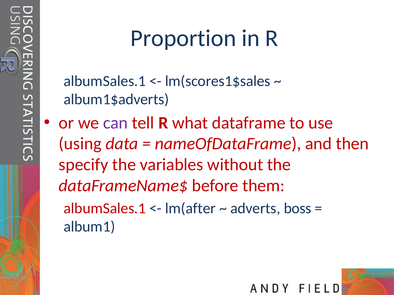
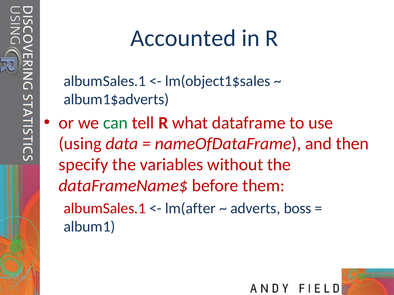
Proportion: Proportion -> Accounted
lm(scores1$sales: lm(scores1$sales -> lm(object1$sales
can colour: purple -> green
